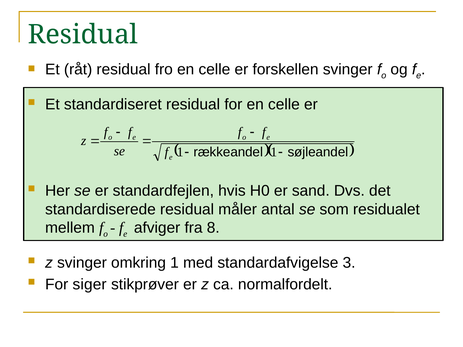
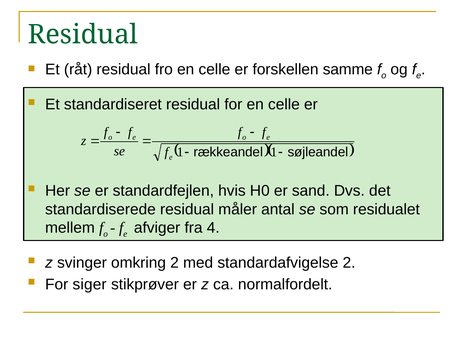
forskellen svinger: svinger -> samme
8: 8 -> 4
omkring 1: 1 -> 2
standardafvigelse 3: 3 -> 2
